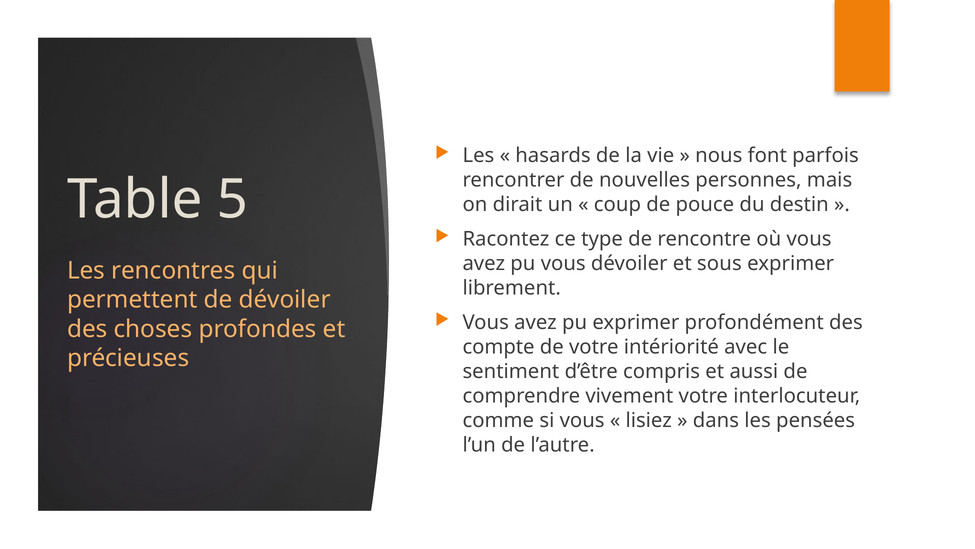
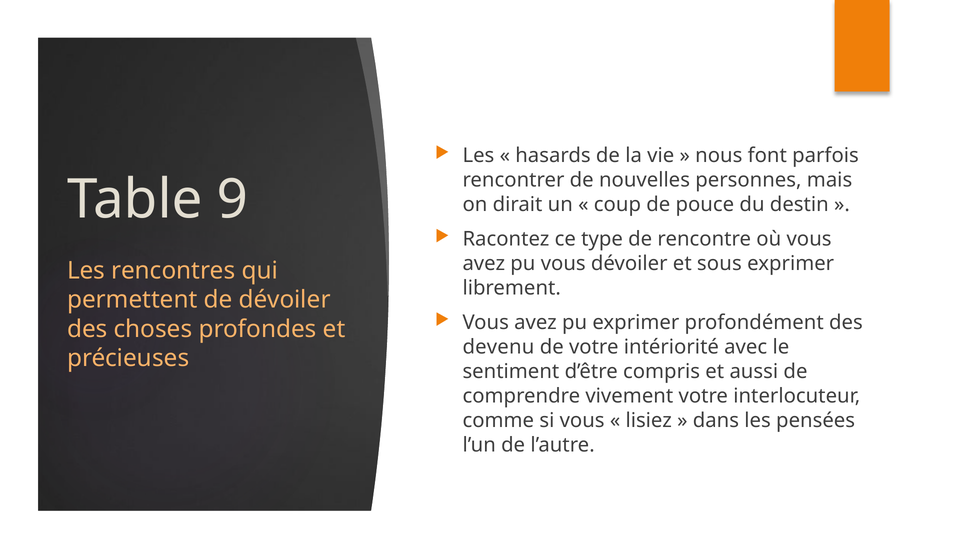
5: 5 -> 9
compte: compte -> devenu
